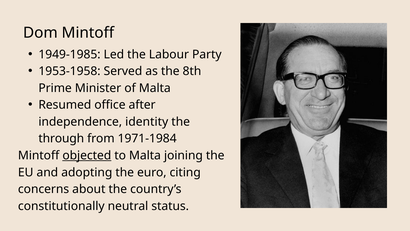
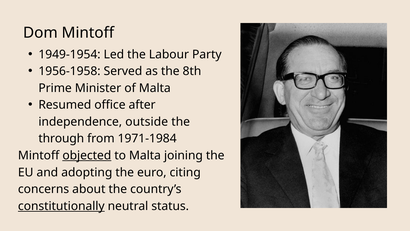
1949-1985: 1949-1985 -> 1949-1954
1953-1958: 1953-1958 -> 1956-1958
identity: identity -> outside
constitutionally underline: none -> present
